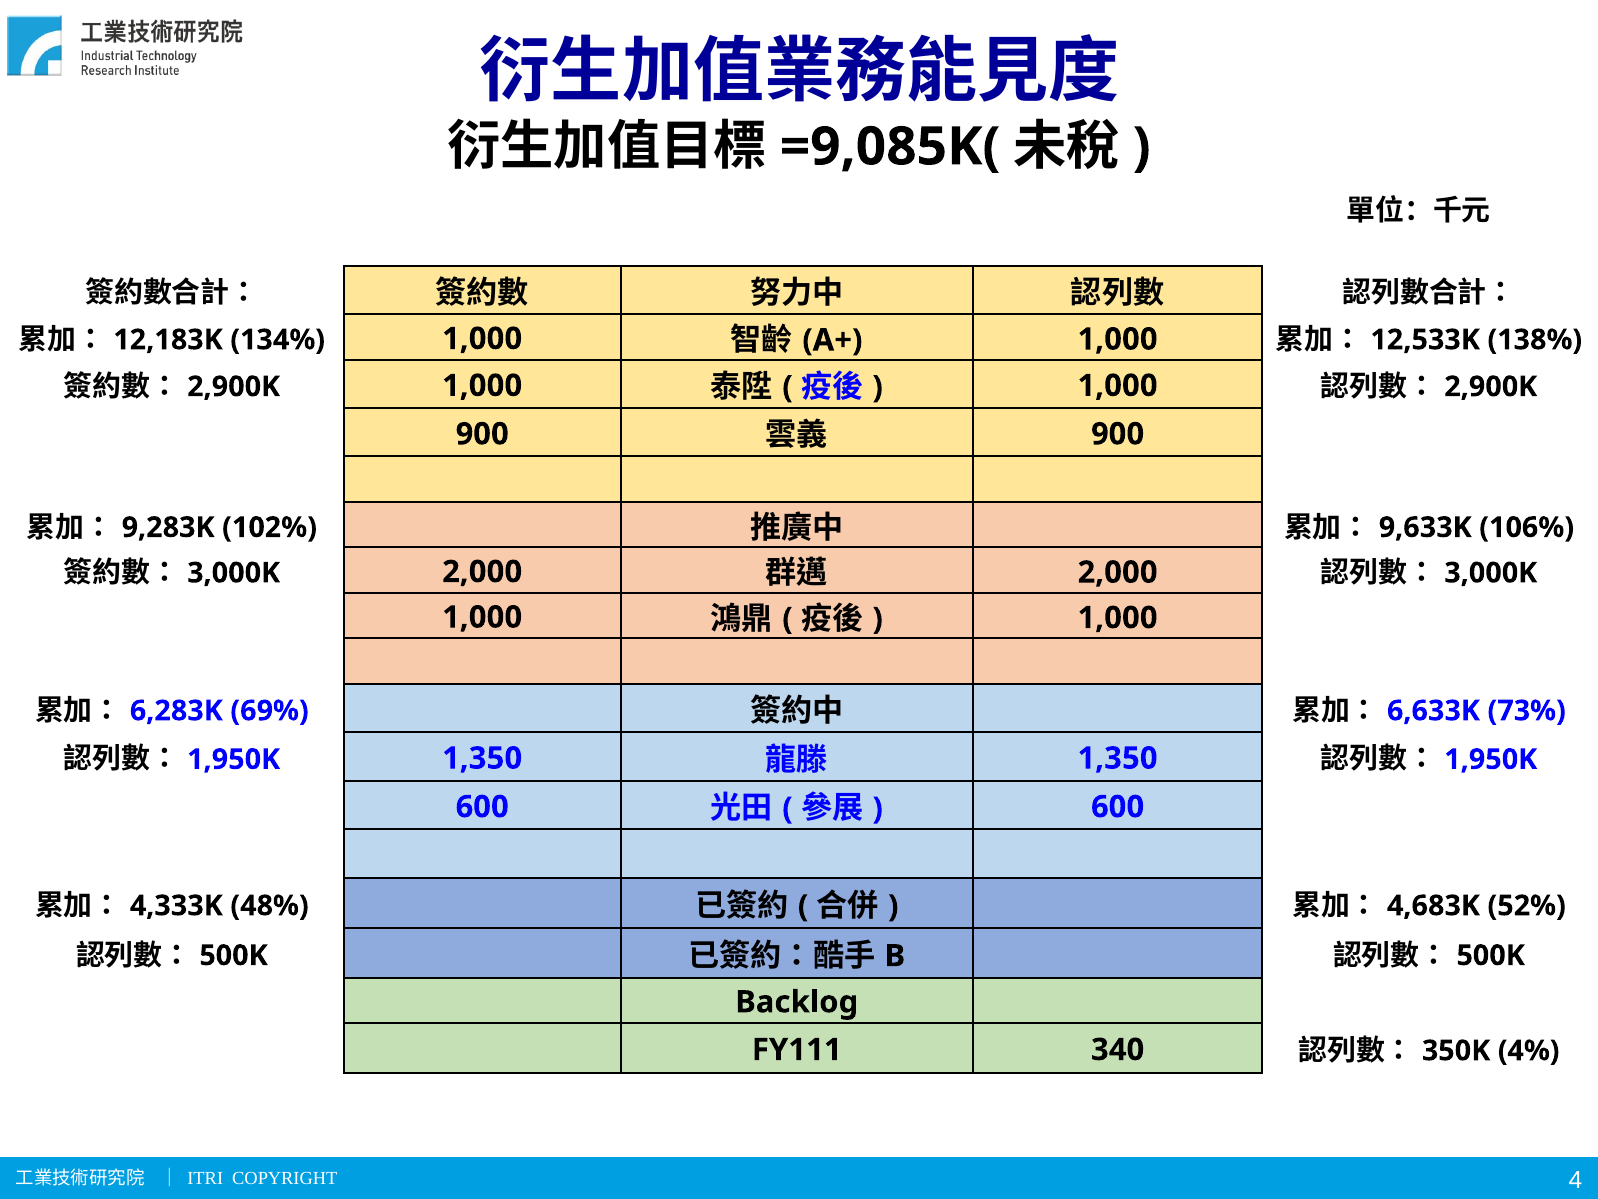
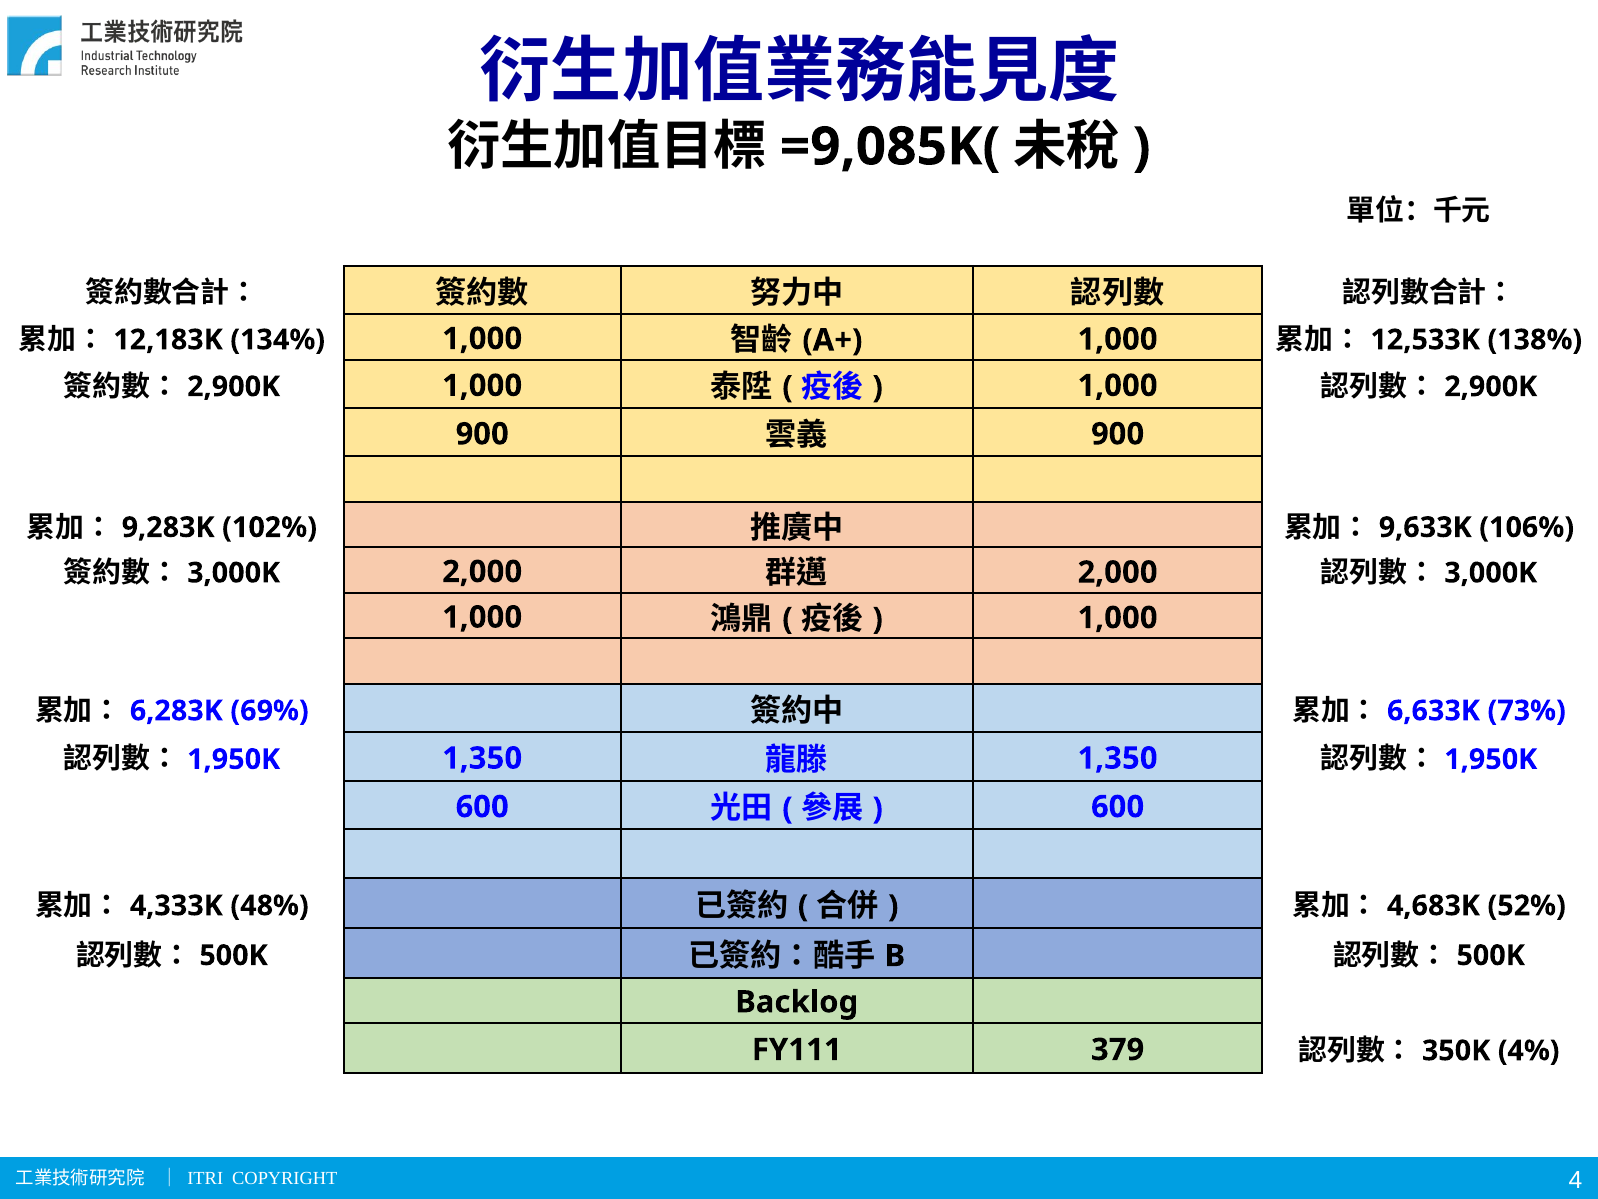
340: 340 -> 379
